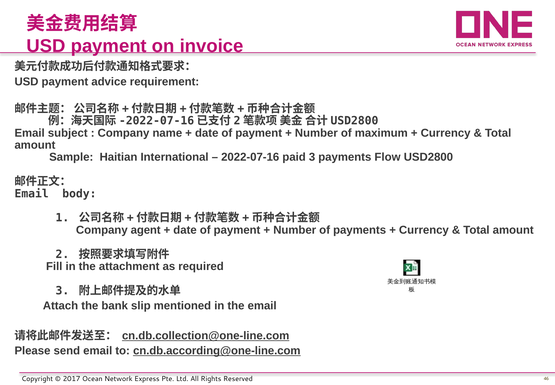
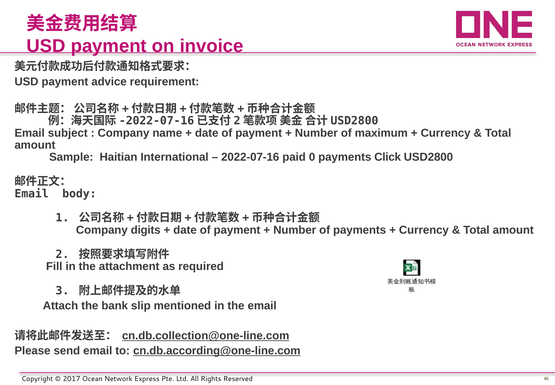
paid 3: 3 -> 0
Flow: Flow -> Click
agent: agent -> digits
